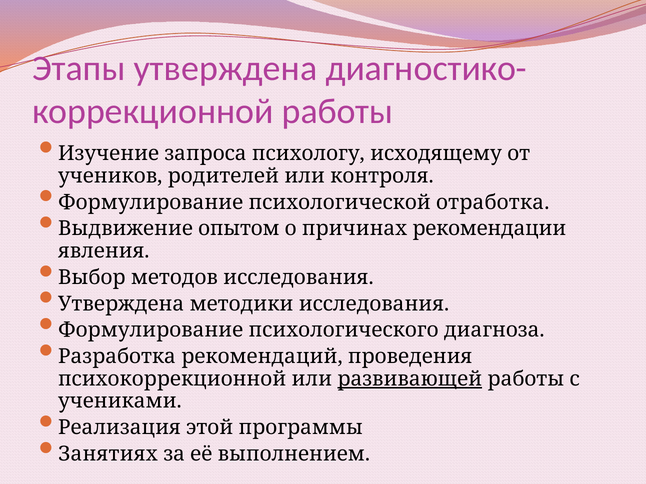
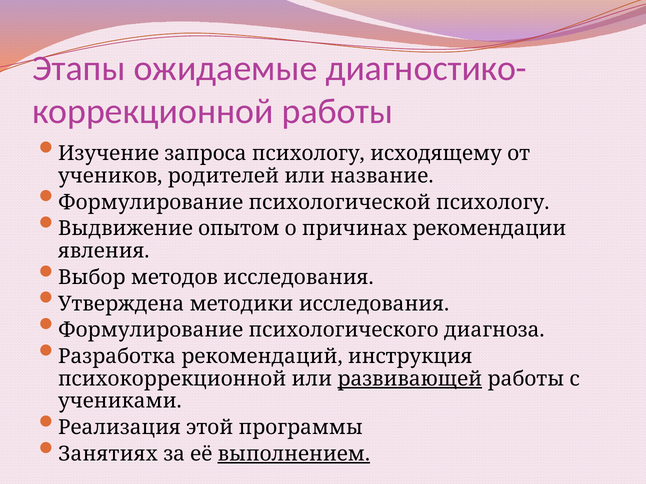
Этапы утверждена: утверждена -> ожидаемые
контроля: контроля -> название
психологической отработка: отработка -> психологу
проведения: проведения -> инструкция
выполнением underline: none -> present
